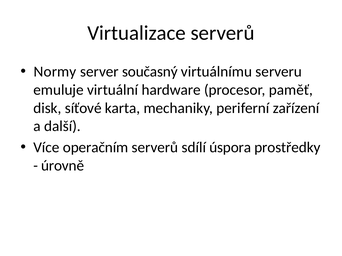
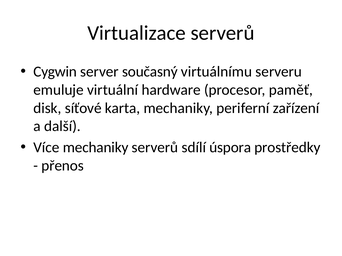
Normy: Normy -> Cygwin
Více operačním: operačním -> mechaniky
úrovně: úrovně -> přenos
